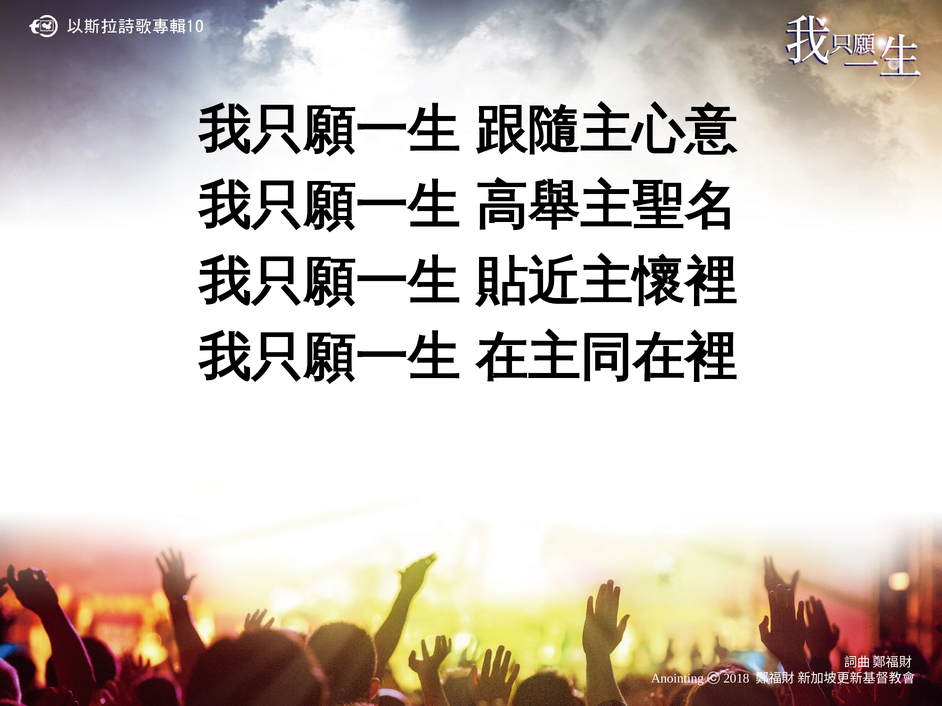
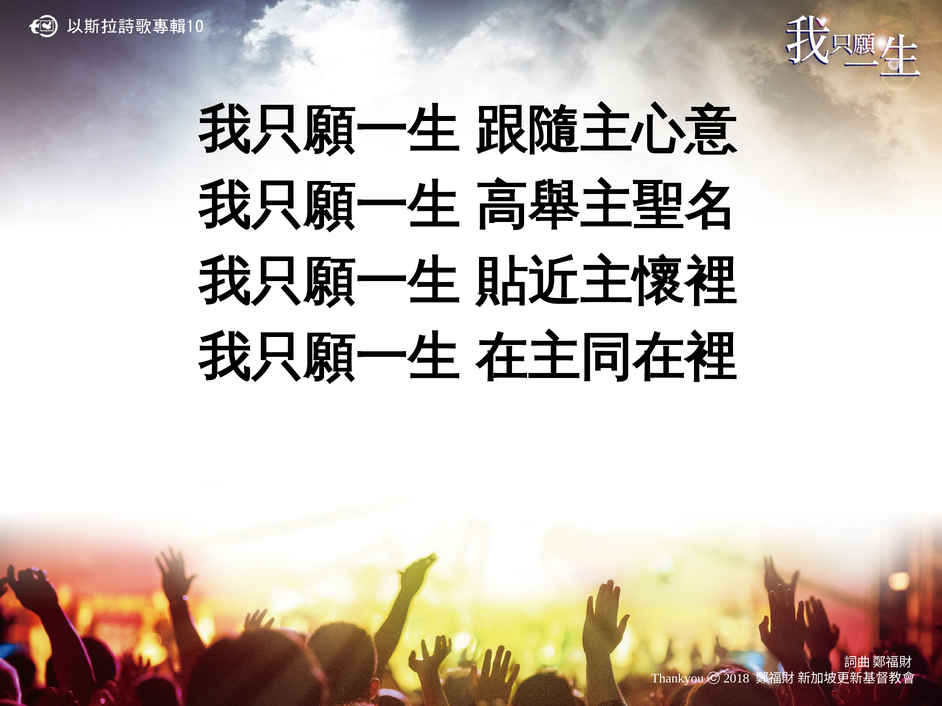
Anointing: Anointing -> Thankyou
